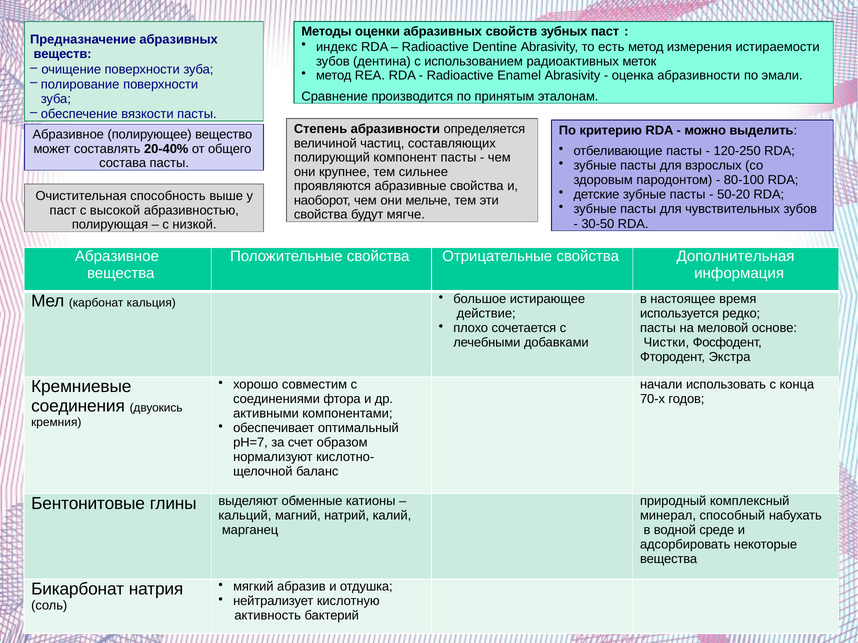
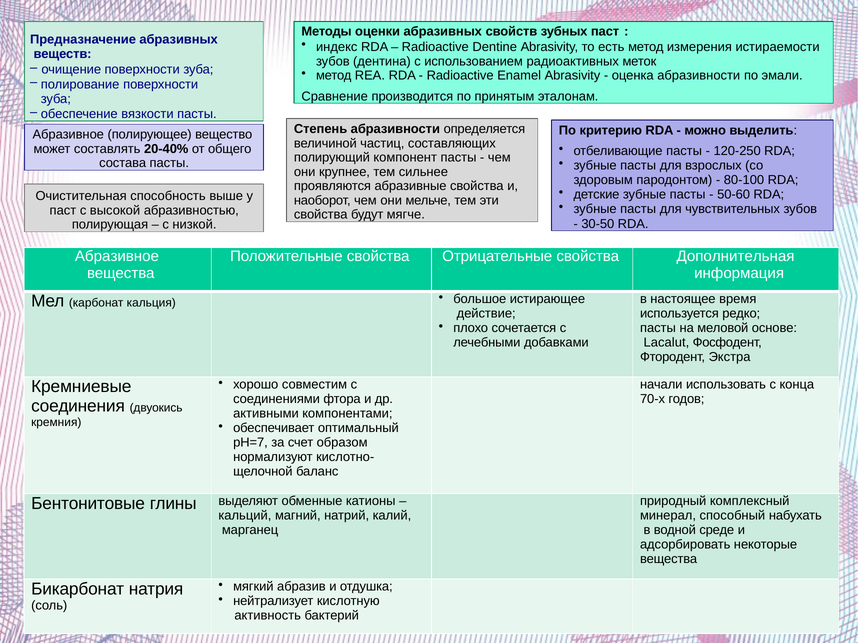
50-20: 50-20 -> 50-60
Чистки: Чистки -> Lacalut
